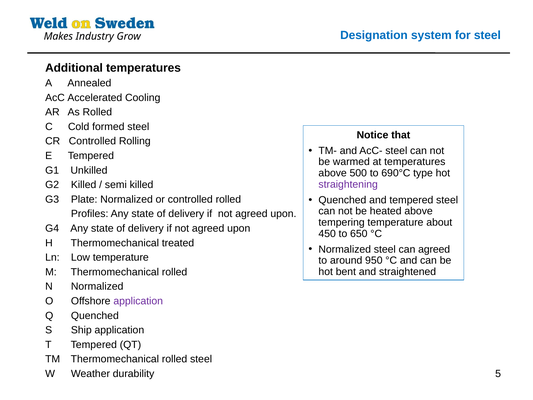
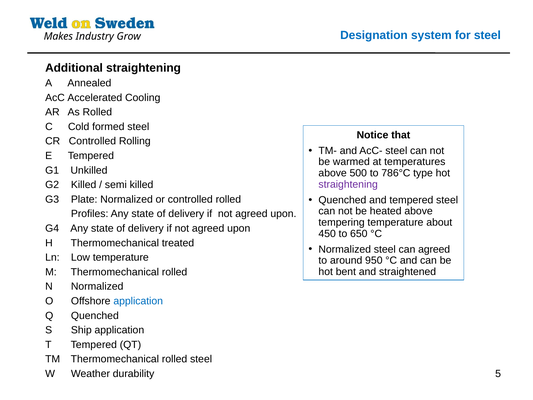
Additional temperatures: temperatures -> straightening
690°C: 690°C -> 786°C
application at (138, 301) colour: purple -> blue
